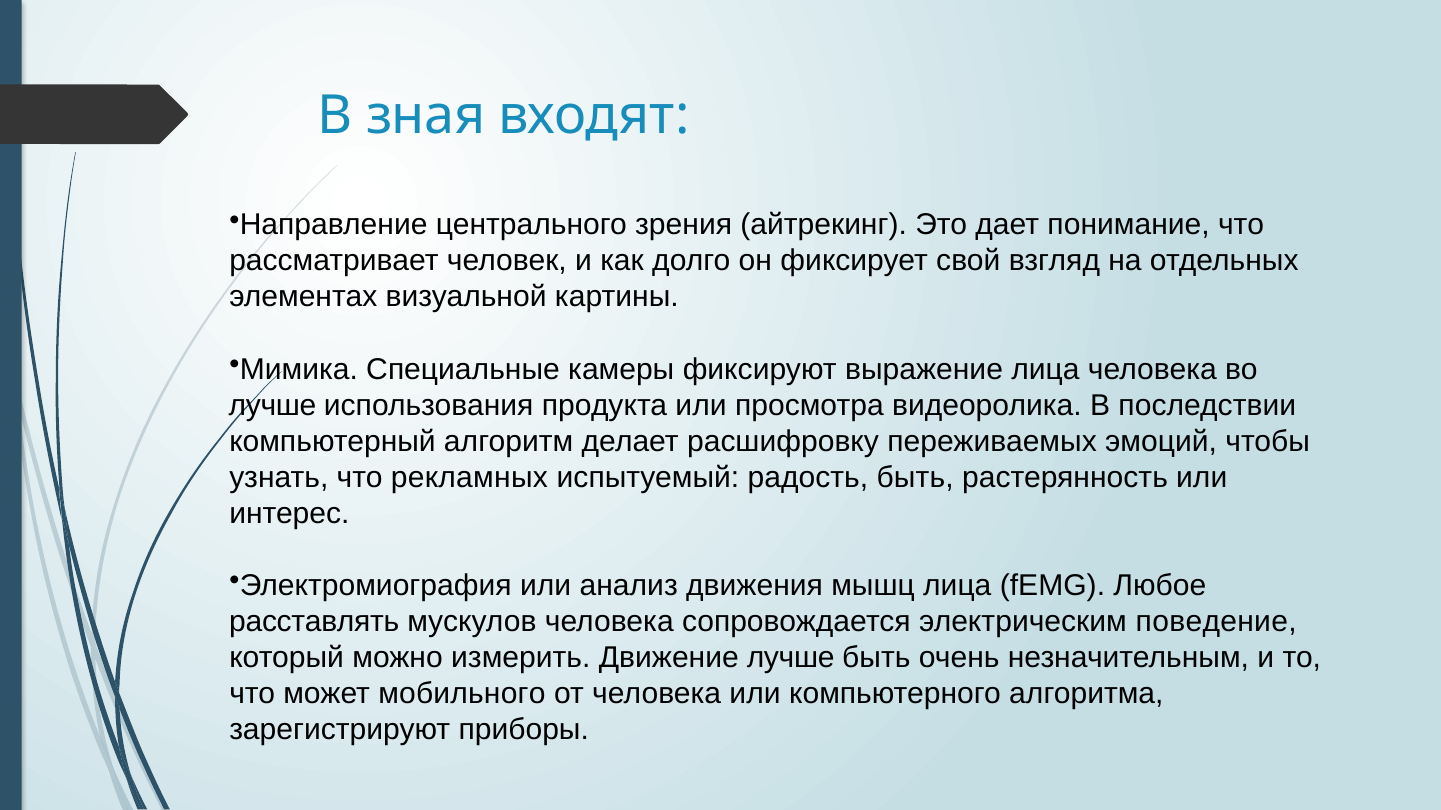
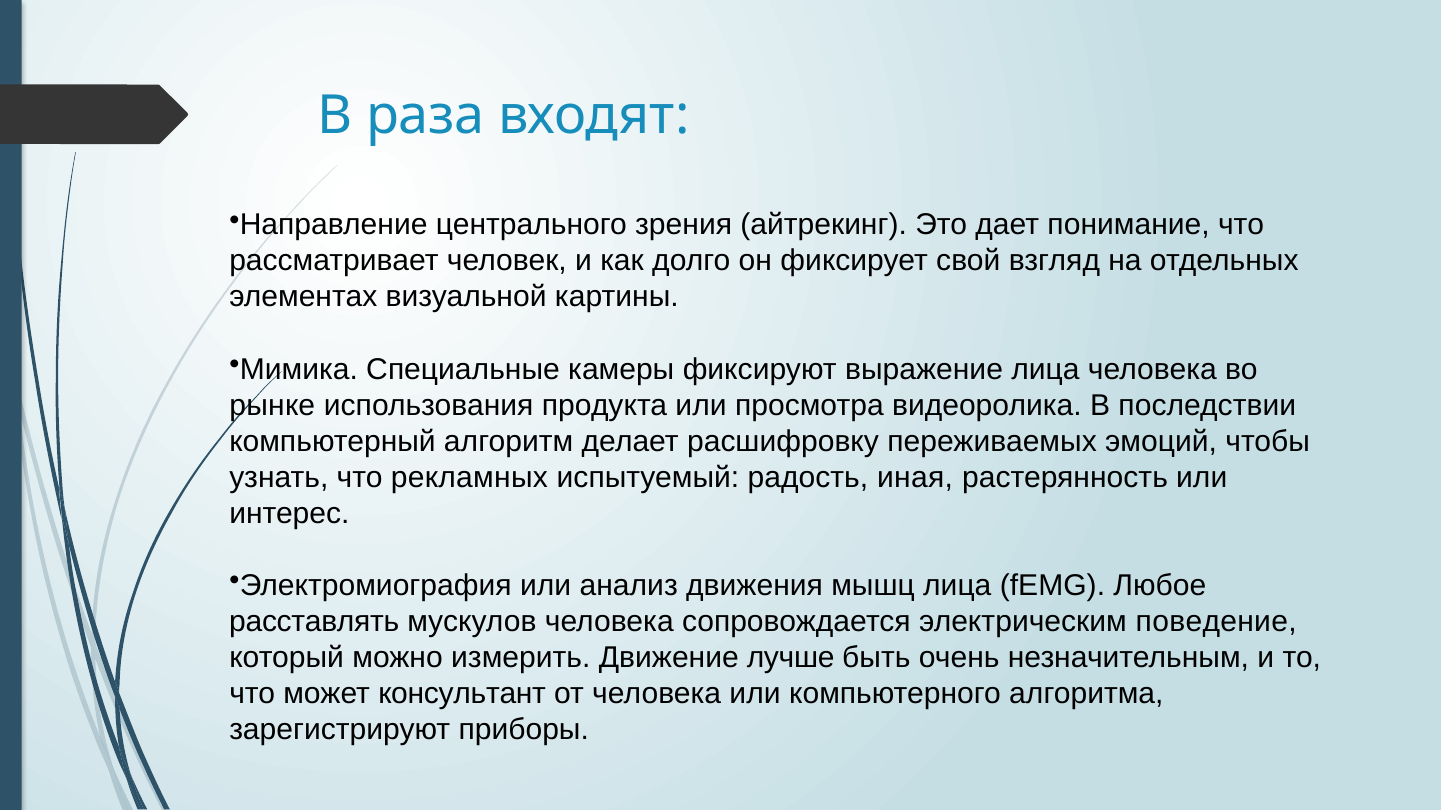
зная: зная -> раза
лучше at (273, 405): лучше -> рынке
радость быть: быть -> иная
мобильного: мобильного -> консультант
